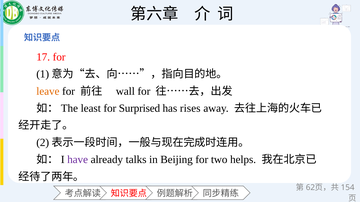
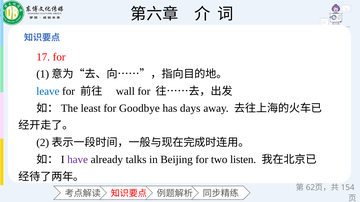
leave colour: orange -> blue
Surprised: Surprised -> Goodbye
rises: rises -> days
helps: helps -> listen
